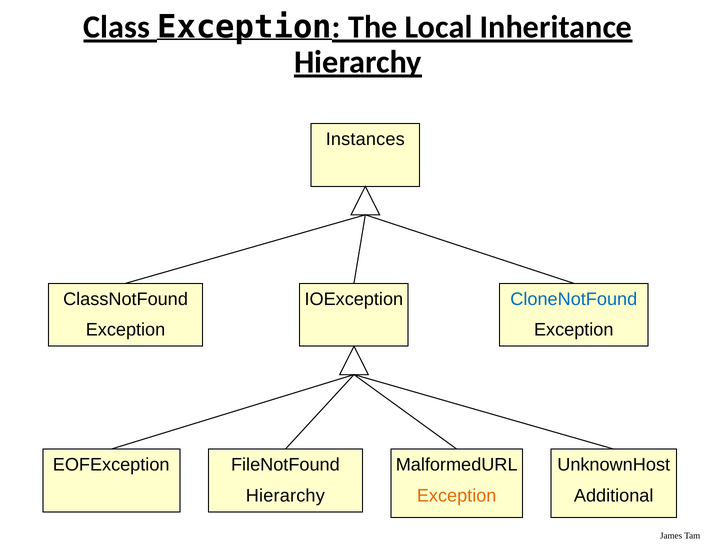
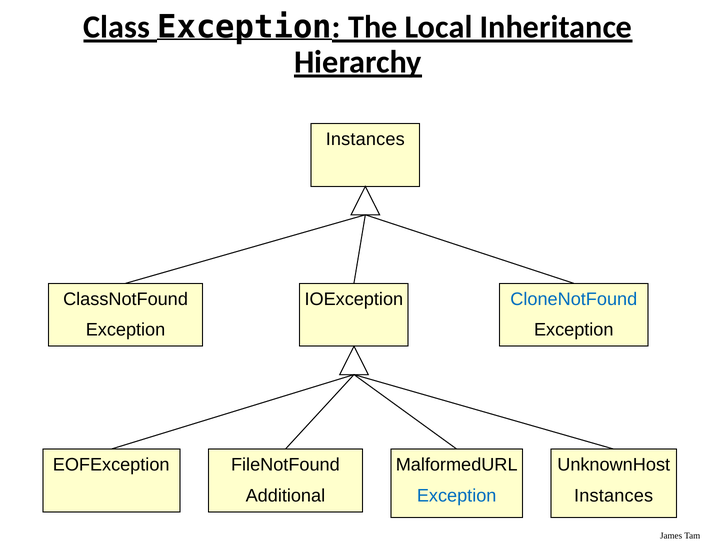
Hierarchy at (285, 495): Hierarchy -> Additional
Exception at (457, 496) colour: orange -> blue
Additional at (614, 496): Additional -> Instances
